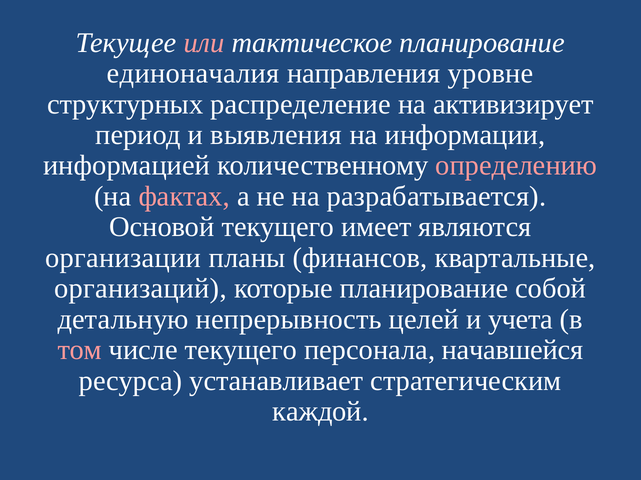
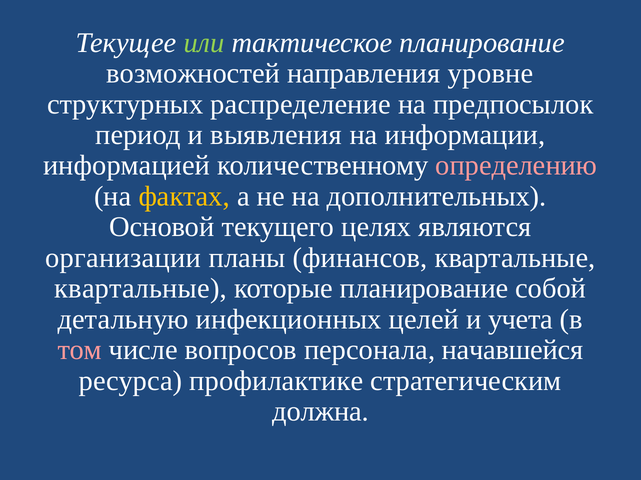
или colour: pink -> light green
единоначалия: единоначалия -> возможностей
активизирует: активизирует -> предпосылок
фактах colour: pink -> yellow
разрабатывается: разрабатывается -> дополнительных
имеет: имеет -> целях
организаций at (141, 289): организаций -> квартальные
непрерывность: непрерывность -> инфекционных
числе текущего: текущего -> вопросов
устанавливает: устанавливает -> профилактике
каждой: каждой -> должна
